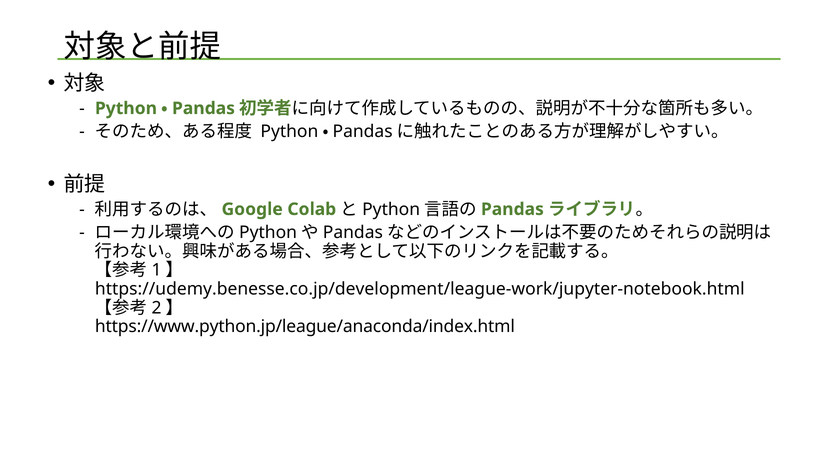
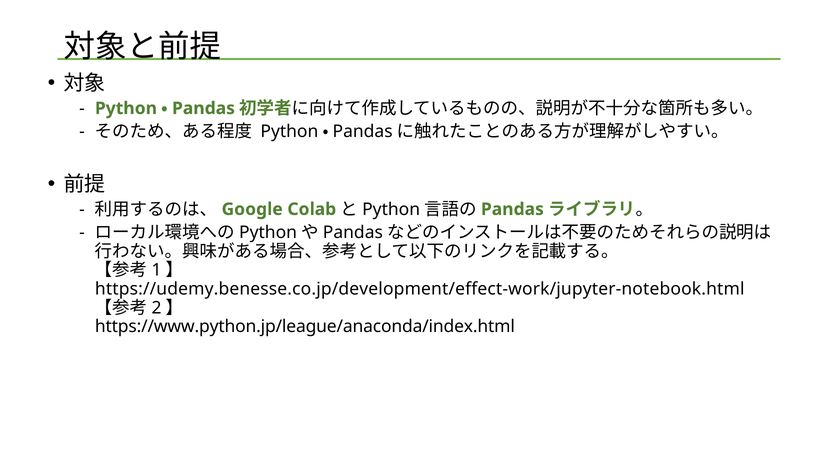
https://udemy.benesse.co.jp/development/league-work/jupyter-notebook.html: https://udemy.benesse.co.jp/development/league-work/jupyter-notebook.html -> https://udemy.benesse.co.jp/development/effect-work/jupyter-notebook.html
